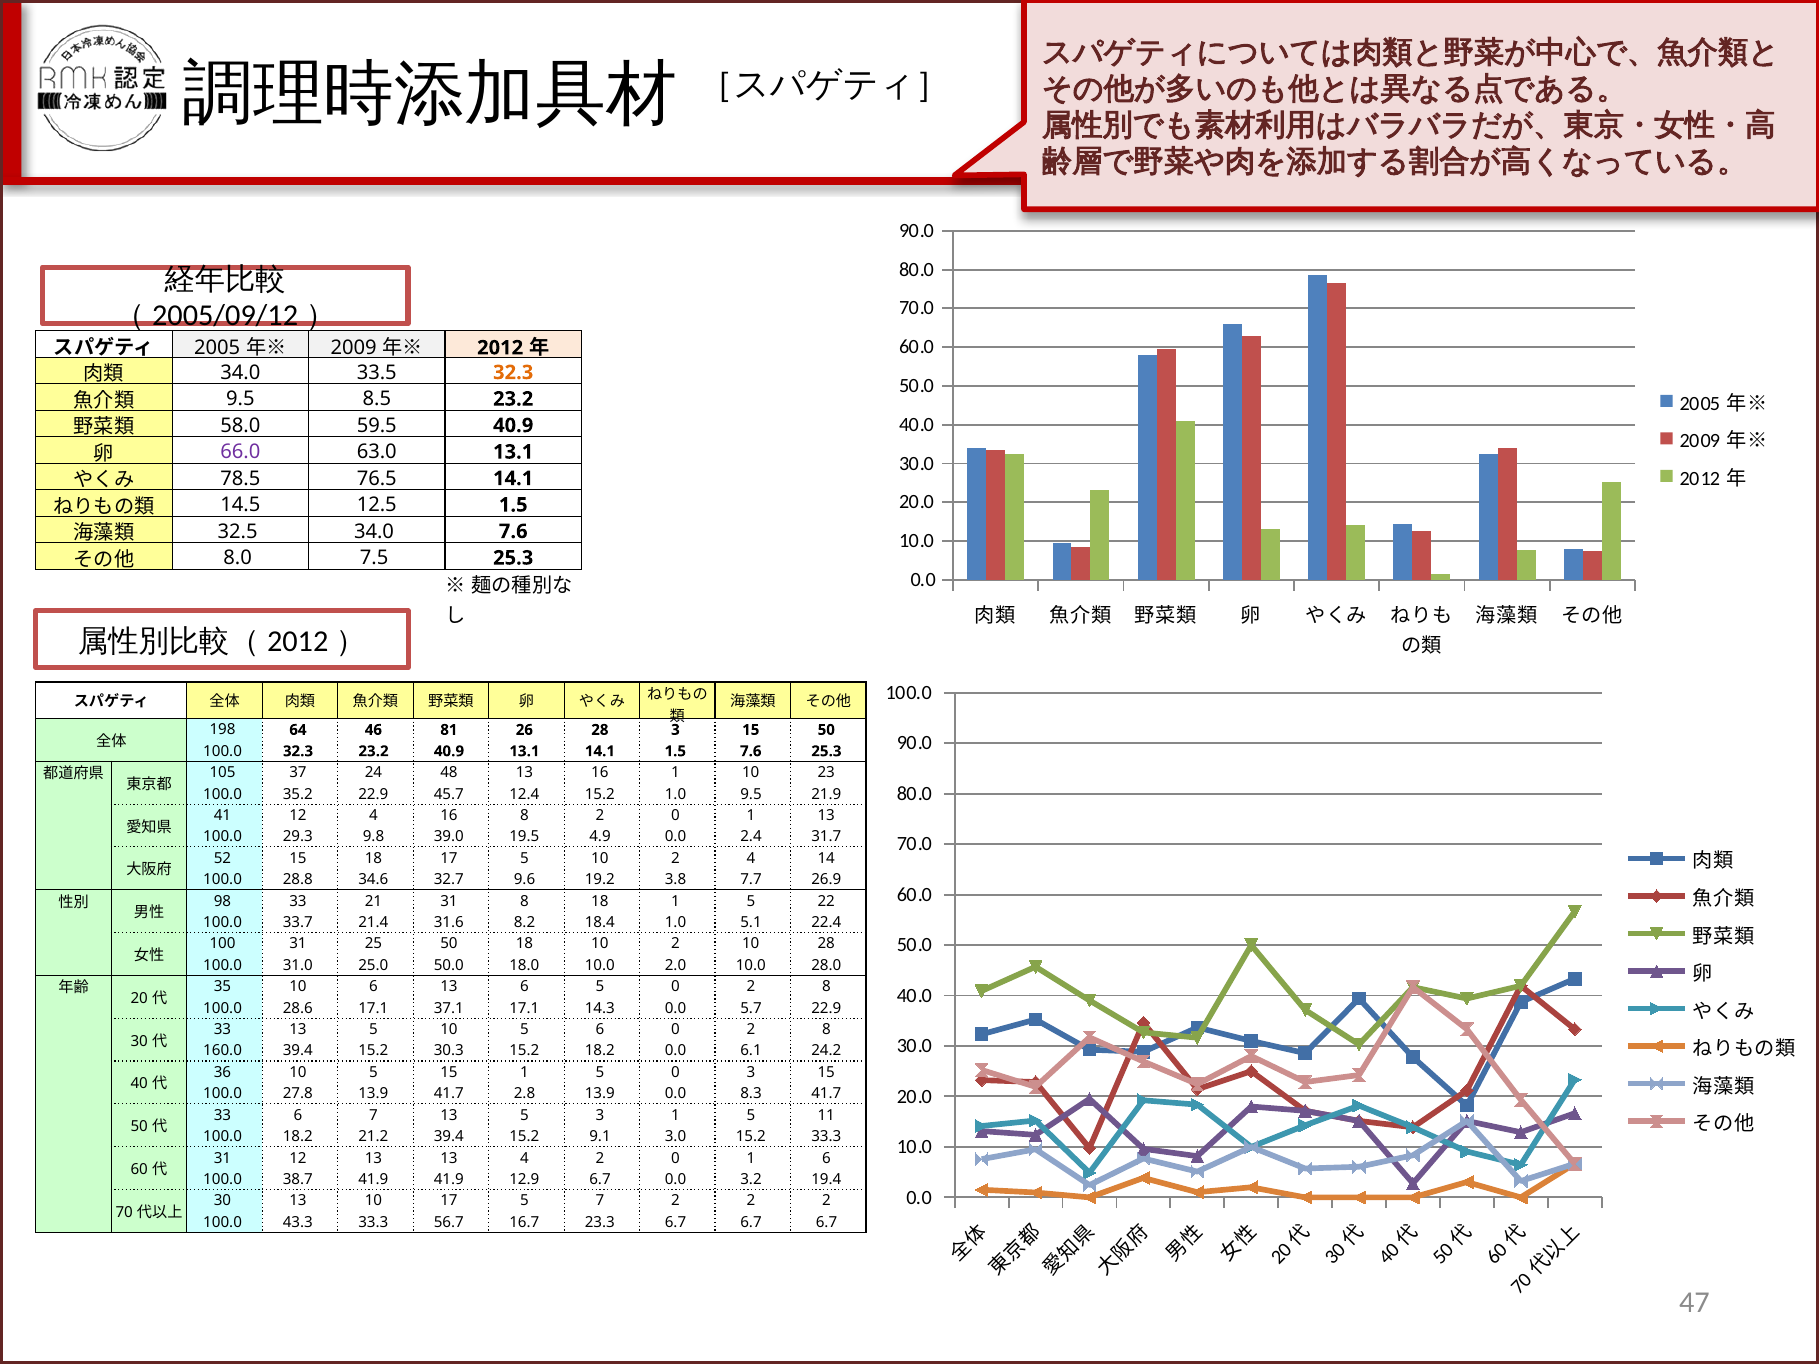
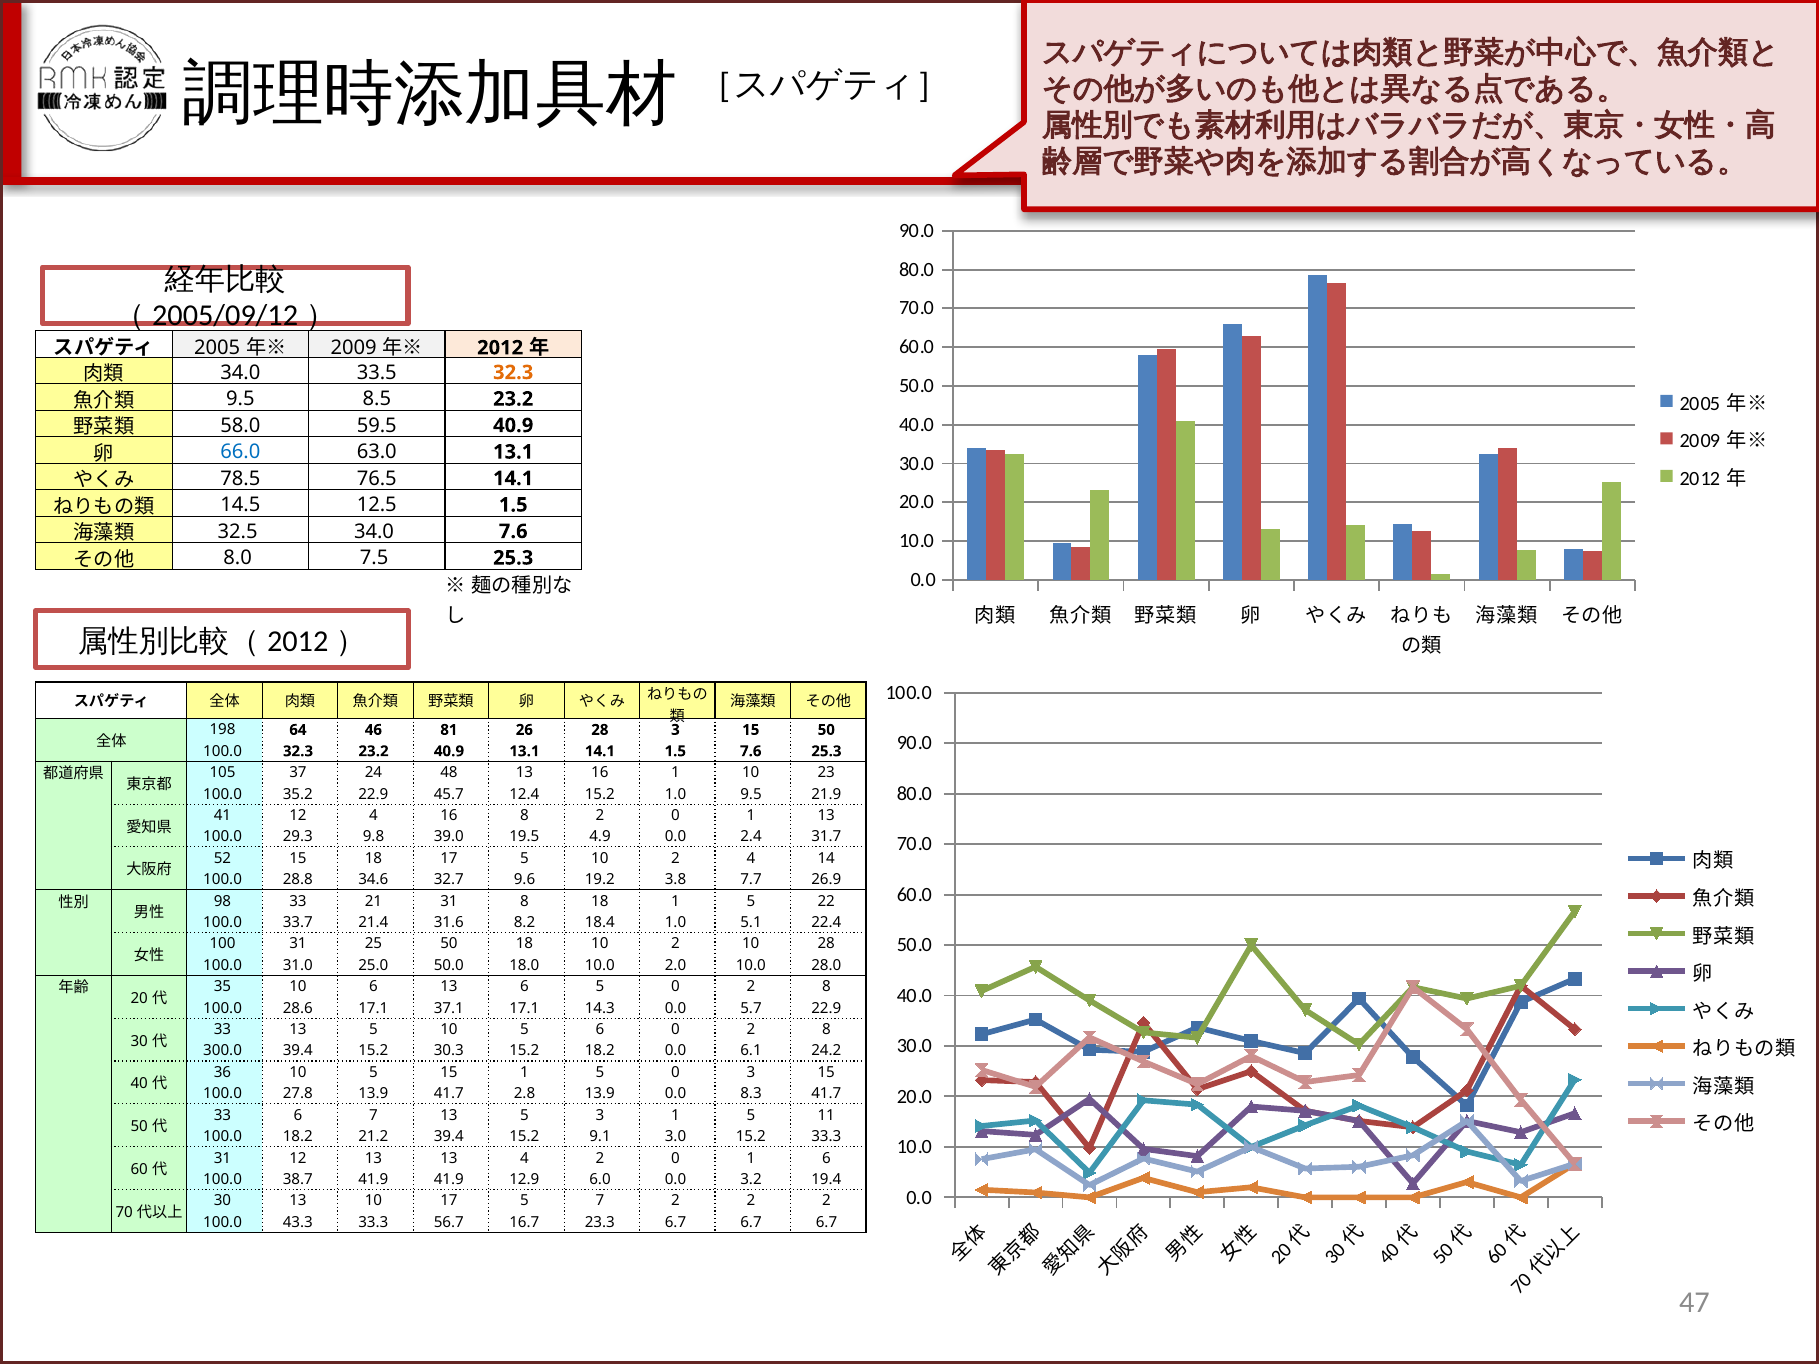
66.0 colour: purple -> blue
160.0: 160.0 -> 300.0
12.9 6.7: 6.7 -> 6.0
